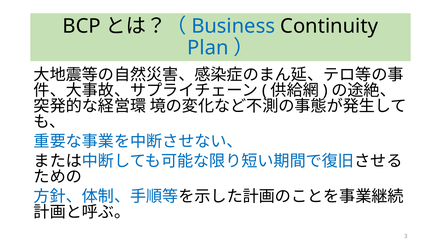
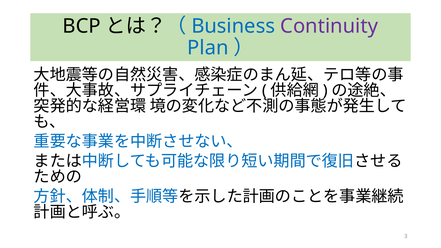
Continuity colour: black -> purple
